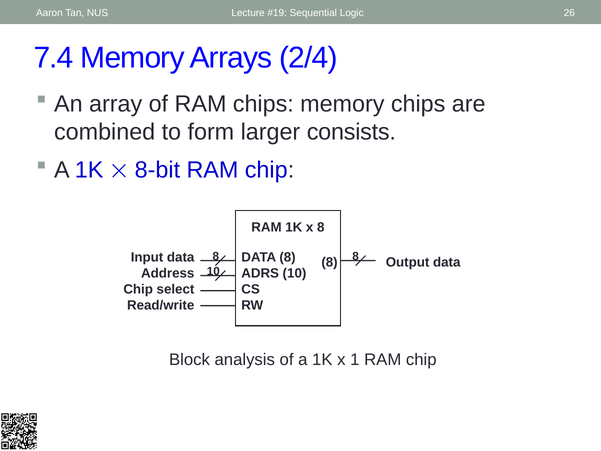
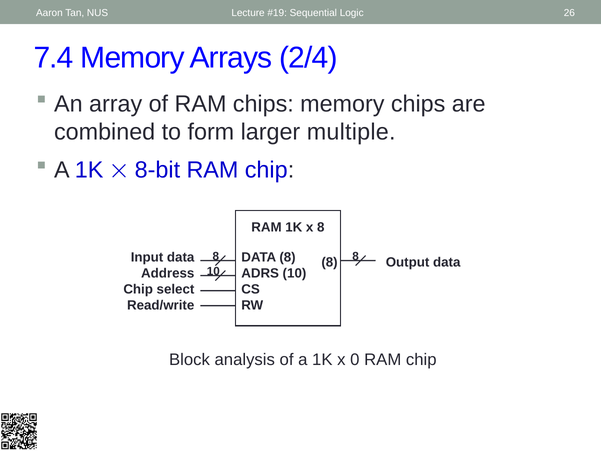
consists: consists -> multiple
1: 1 -> 0
